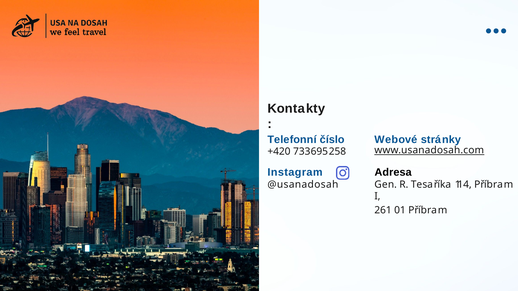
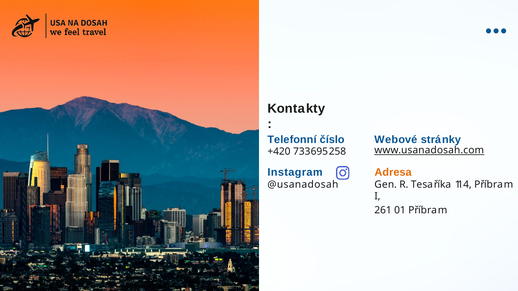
Adresa colour: black -> orange
